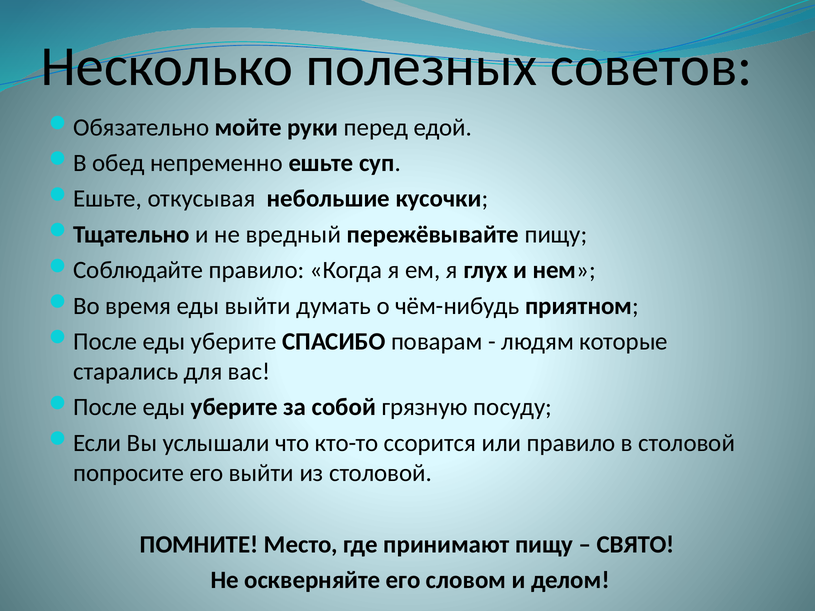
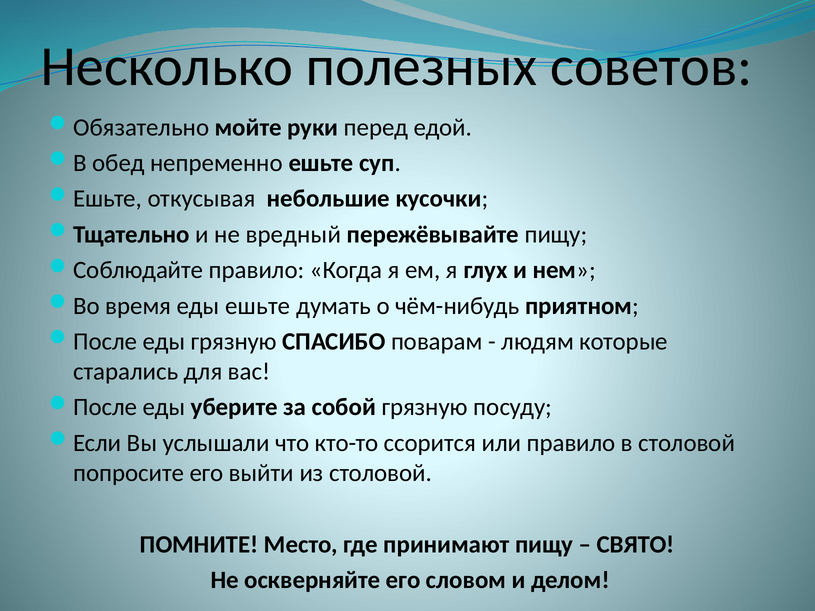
еды выйти: выйти -> ешьте
уберите at (234, 342): уберите -> грязную
